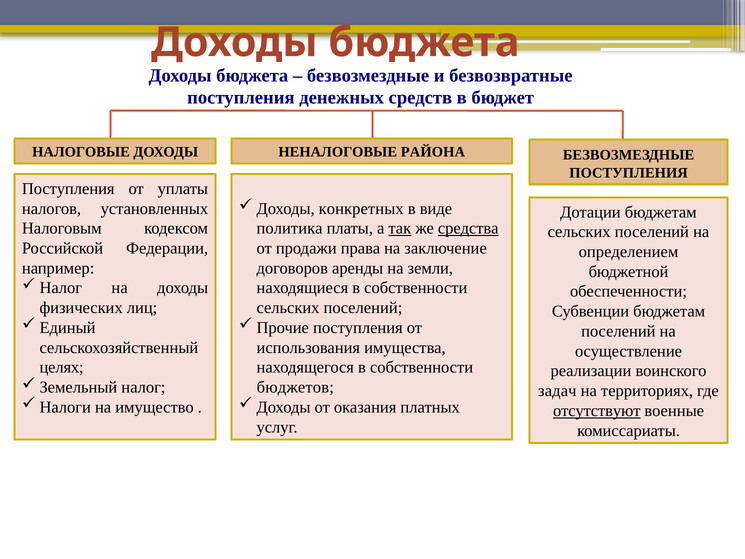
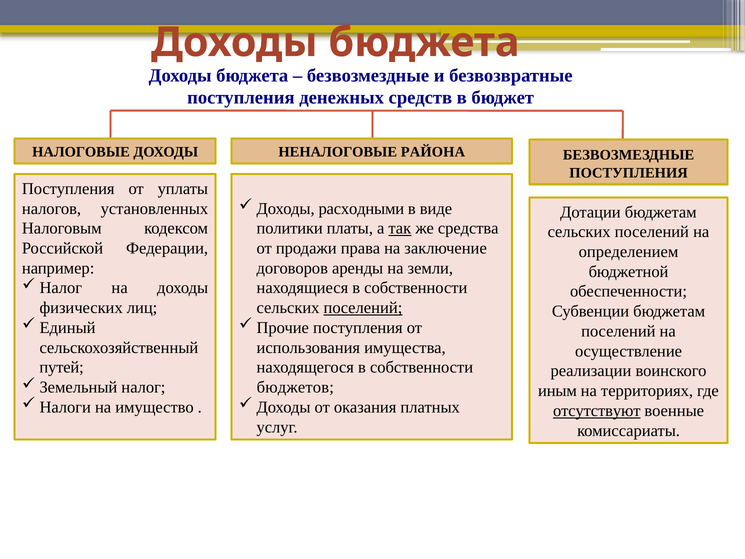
конкретных: конкретных -> расходными
политика: политика -> политики
средства underline: present -> none
поселений at (363, 308) underline: none -> present
целях: целях -> путей
задач: задач -> иным
